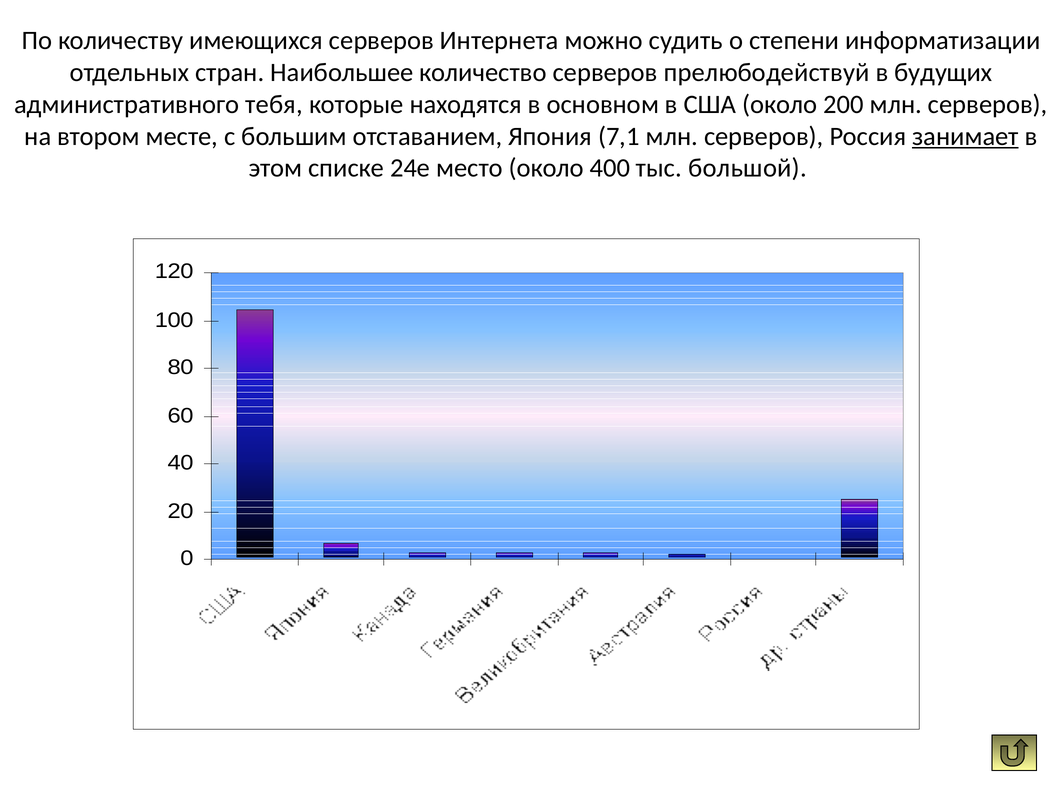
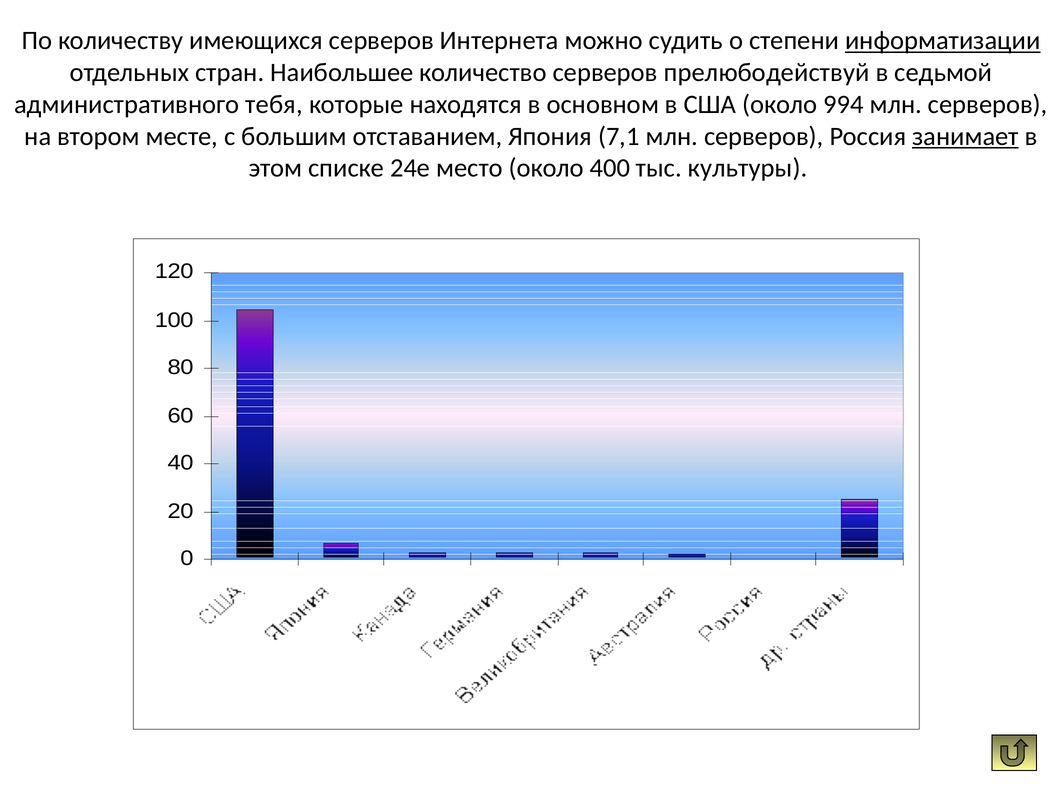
информатизации underline: none -> present
будущих: будущих -> седьмой
200: 200 -> 994
большой: большой -> культуры
